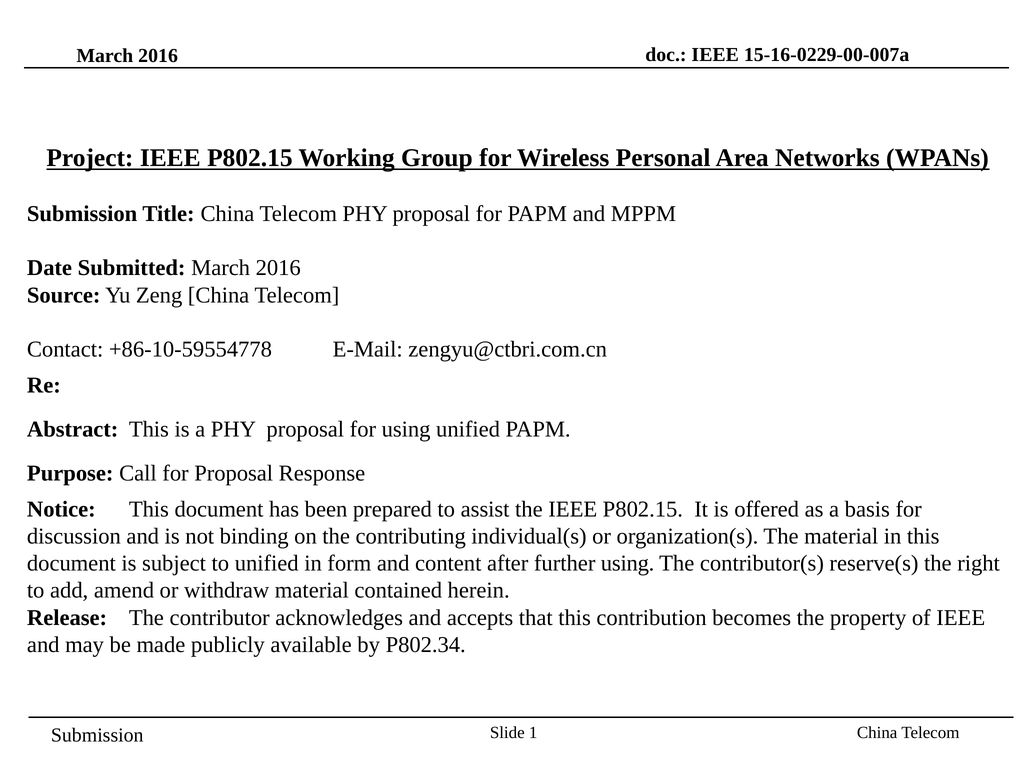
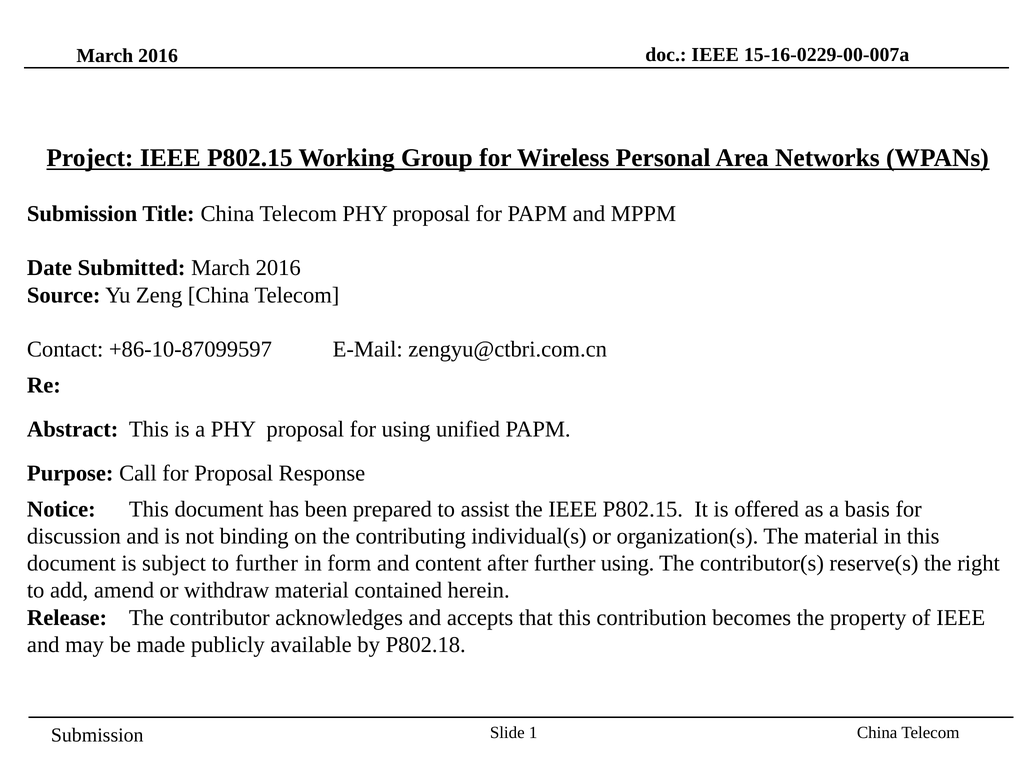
+86-10-59554778: +86-10-59554778 -> +86-10-87099597
to unified: unified -> further
P802.34: P802.34 -> P802.18
